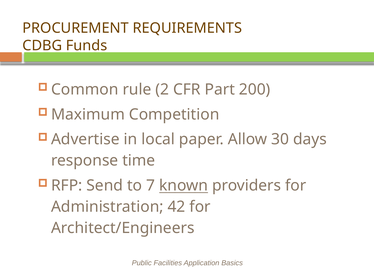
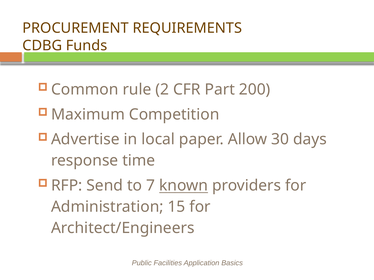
42: 42 -> 15
